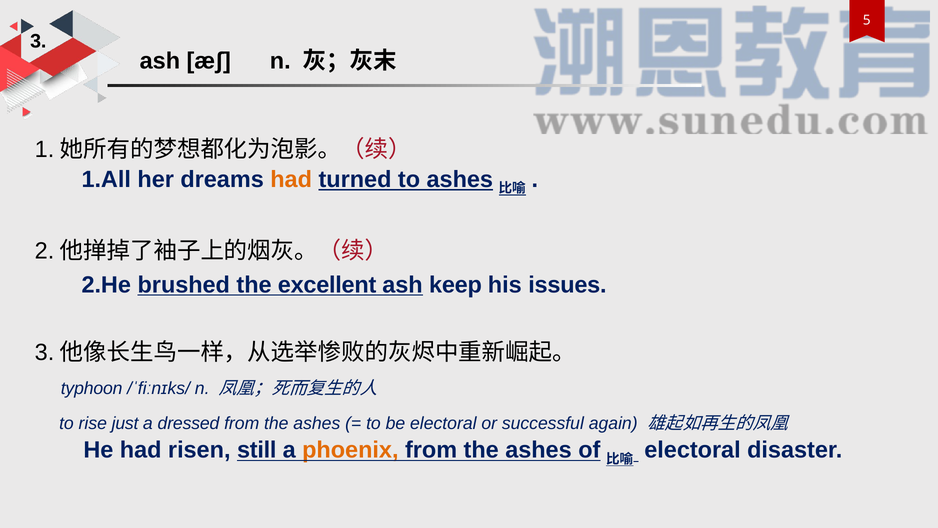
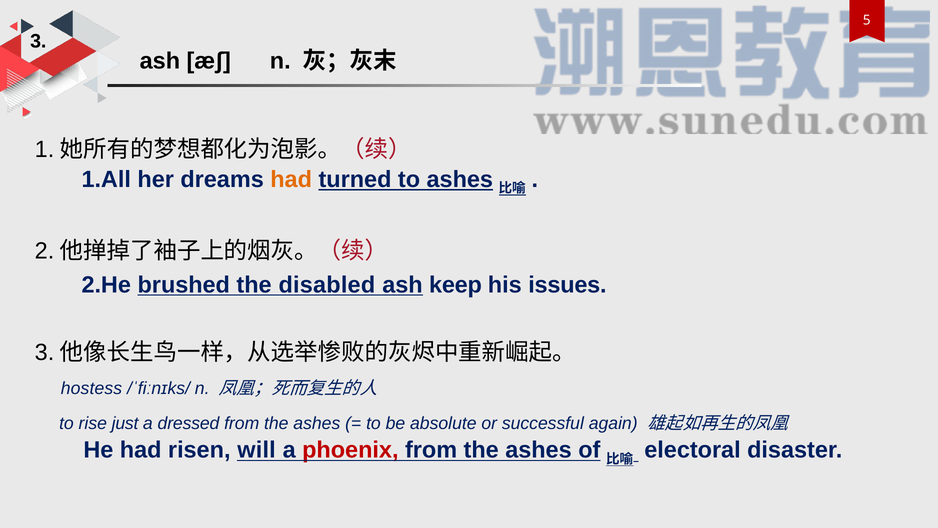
excellent: excellent -> disabled
typhoon: typhoon -> hostess
be electoral: electoral -> absolute
still: still -> will
phoenix colour: orange -> red
